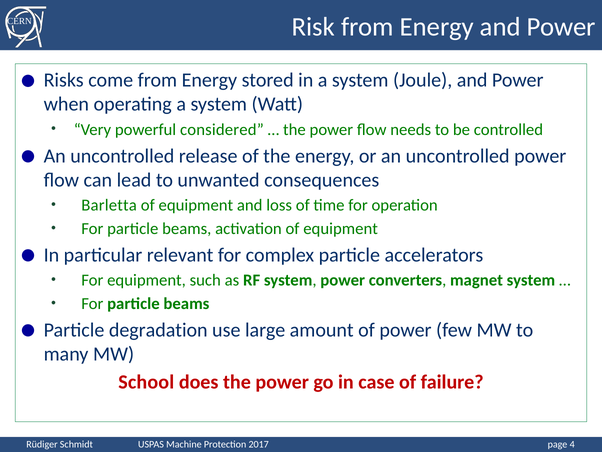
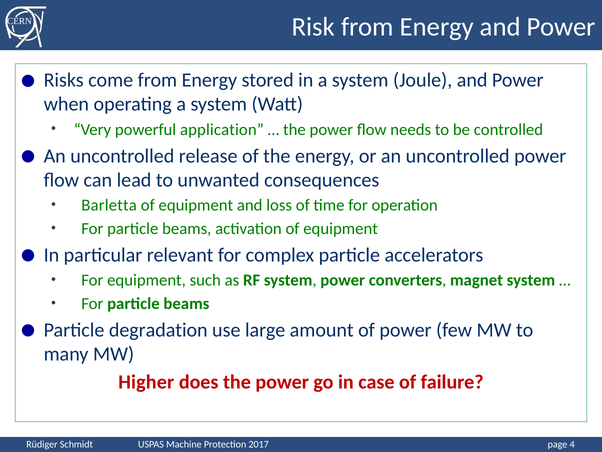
considered: considered -> application
School: School -> Higher
